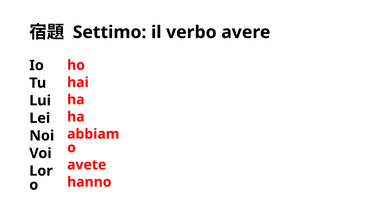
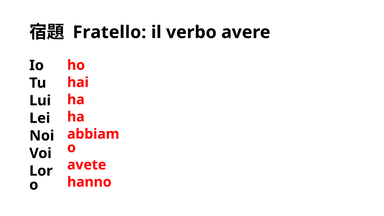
Settimo: Settimo -> Fratello
